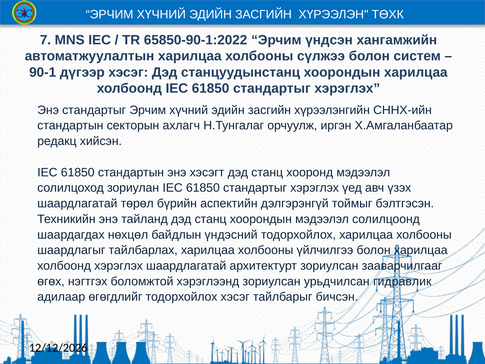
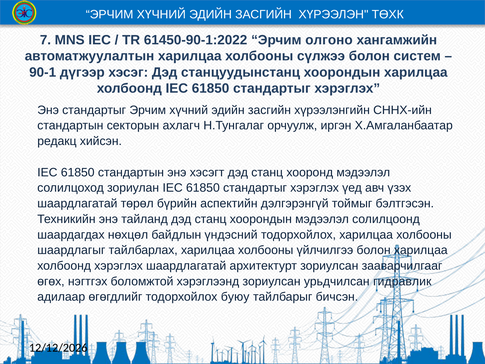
65850-90-1:2022: 65850-90-1:2022 -> 61450-90-1:2022
үндсэн: үндсэн -> олгоно
тодорхойлох хэсэг: хэсэг -> буюу
